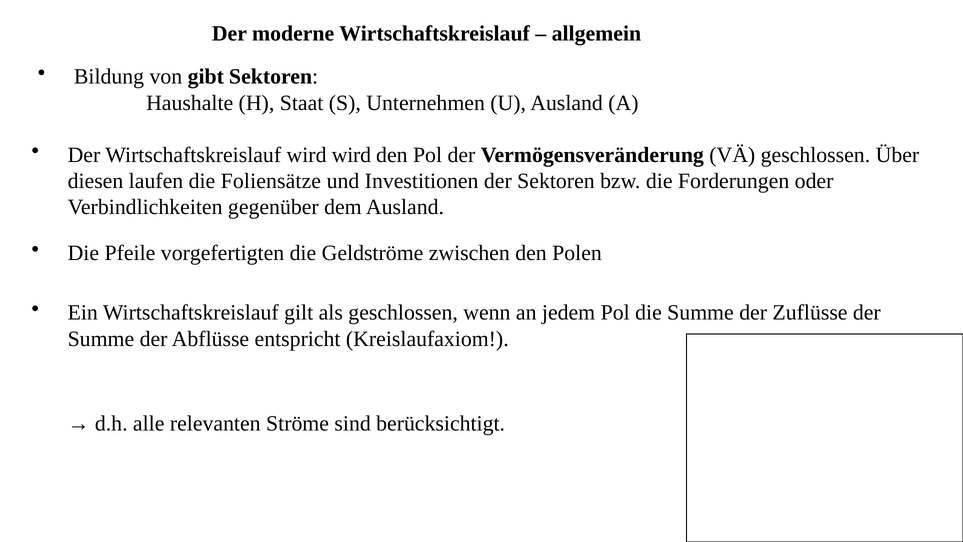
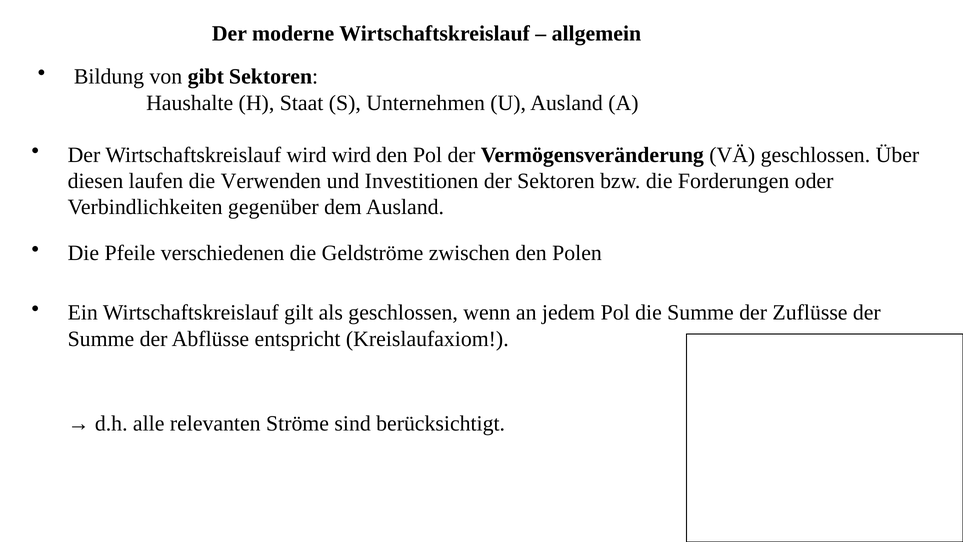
Foliensätze: Foliensätze -> Verwenden
vorgefertigten: vorgefertigten -> verschiedenen
